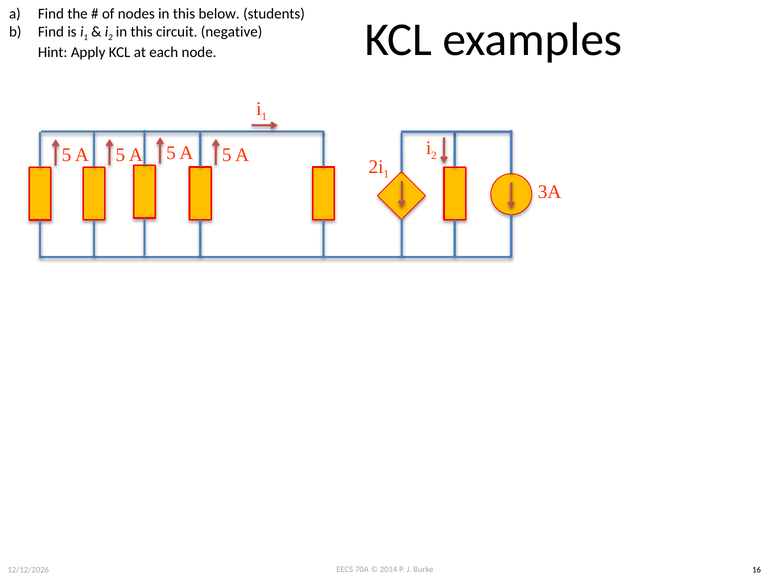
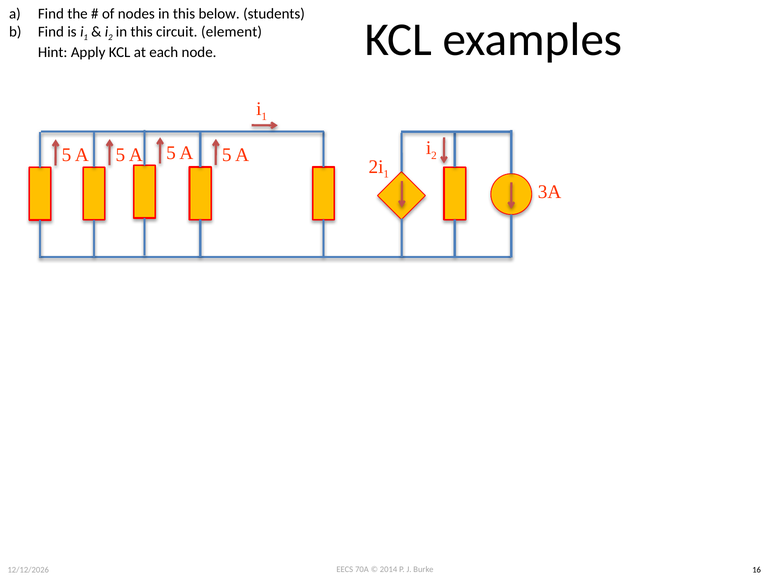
negative: negative -> element
